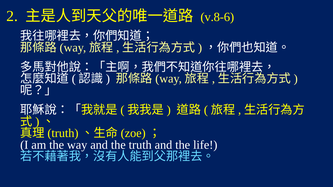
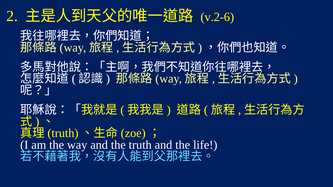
v.8-6: v.8-6 -> v.2-6
